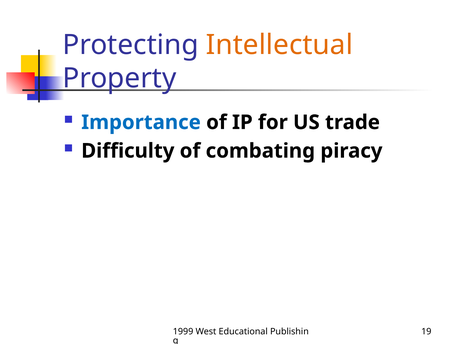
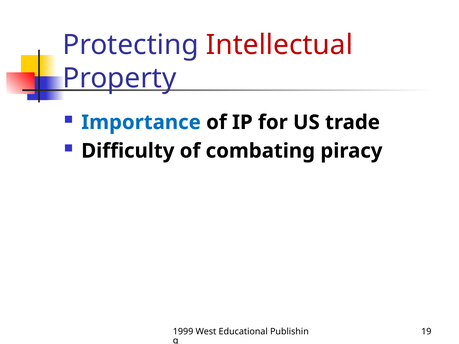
Intellectual colour: orange -> red
